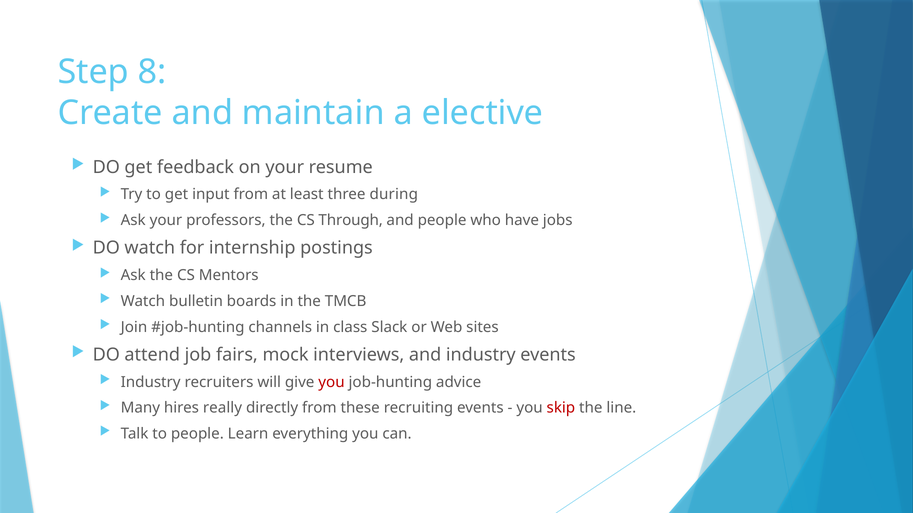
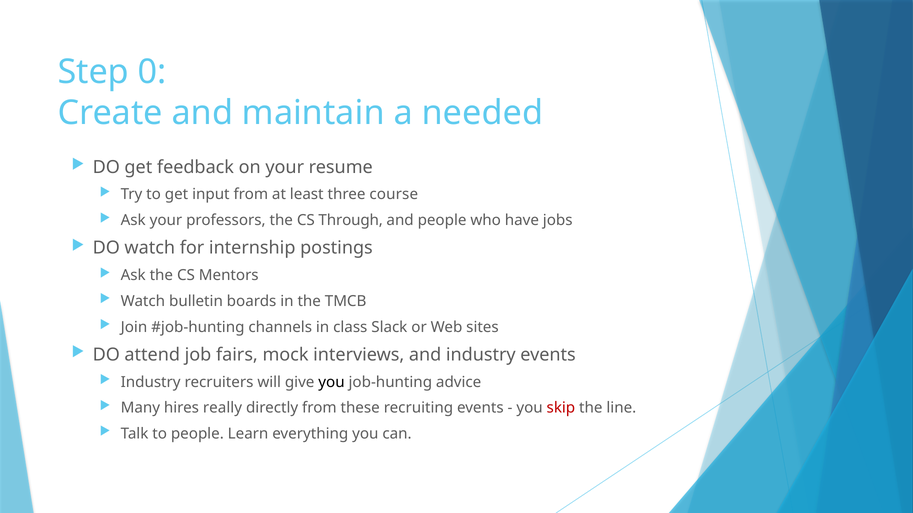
8: 8 -> 0
elective: elective -> needed
during: during -> course
you at (332, 382) colour: red -> black
